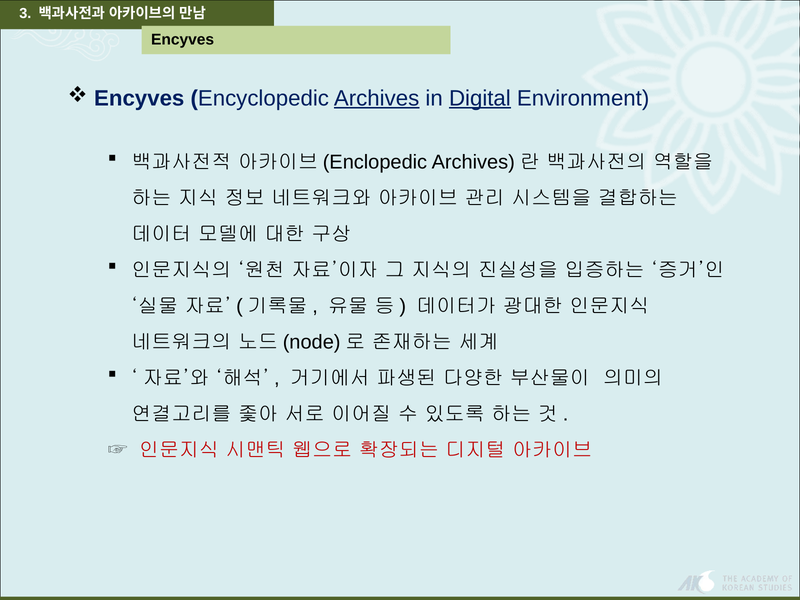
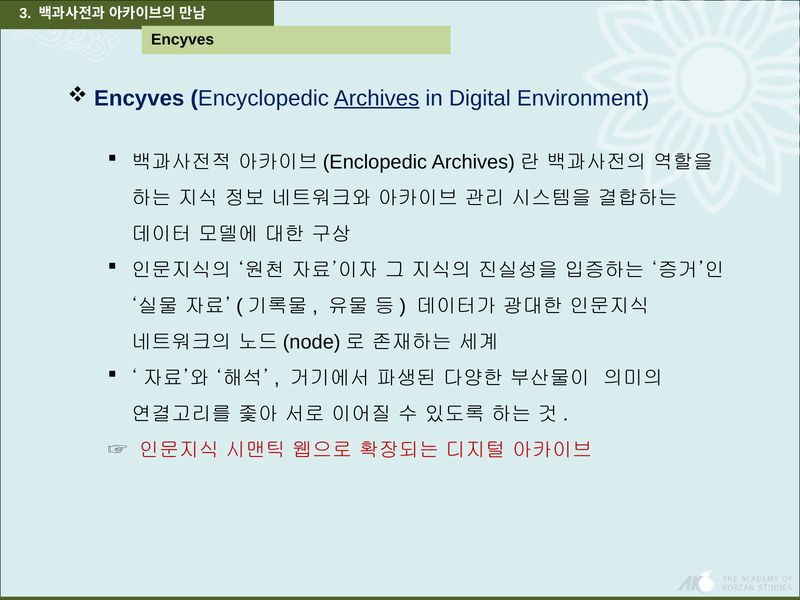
Digital underline: present -> none
